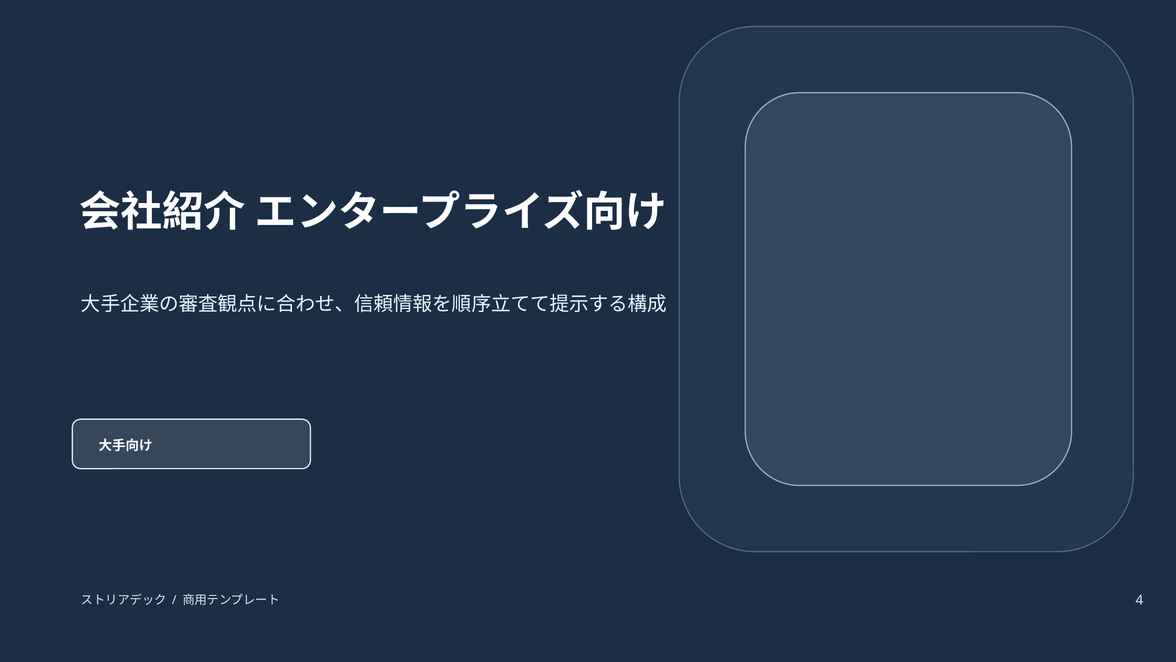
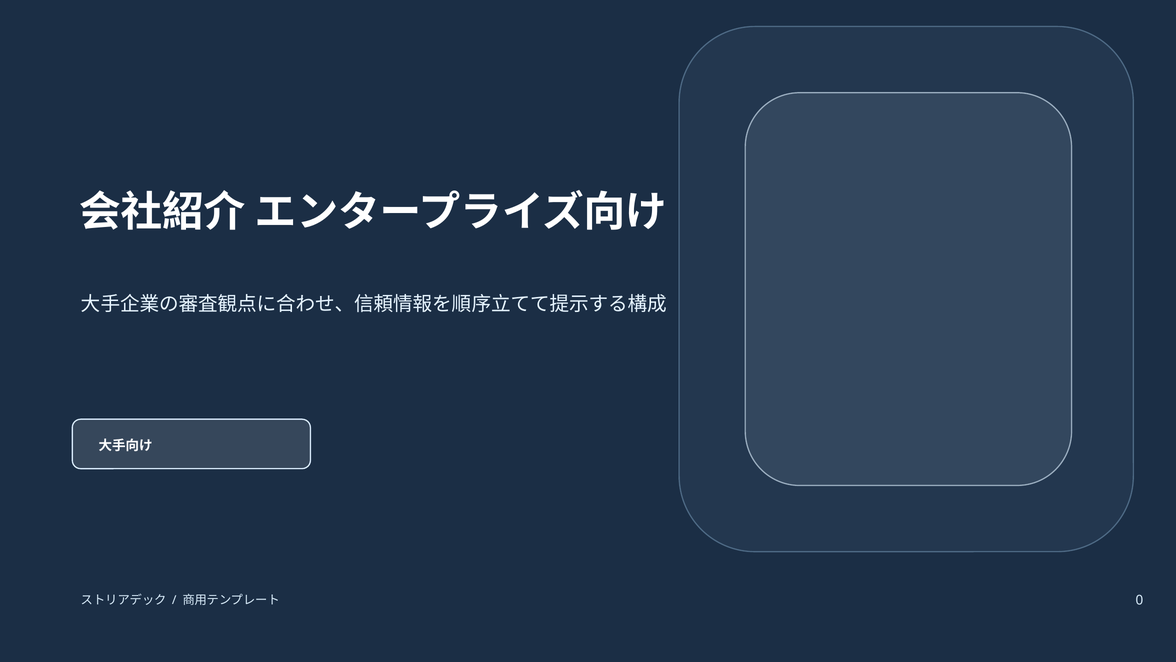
4: 4 -> 0
